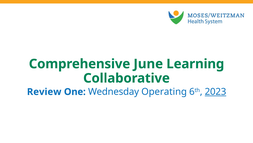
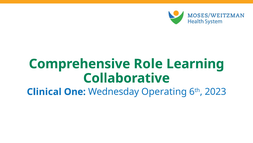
June: June -> Role
Review: Review -> Clinical
2023 underline: present -> none
